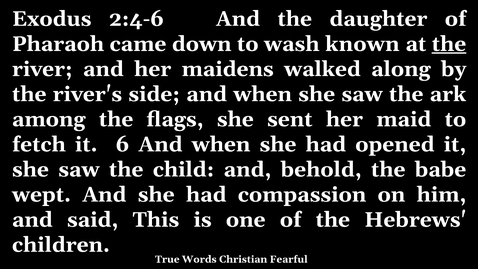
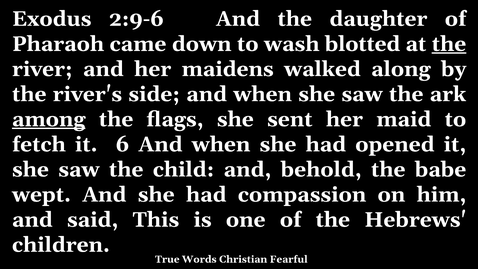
2:4-6: 2:4-6 -> 2:9-6
known: known -> blotted
among underline: none -> present
